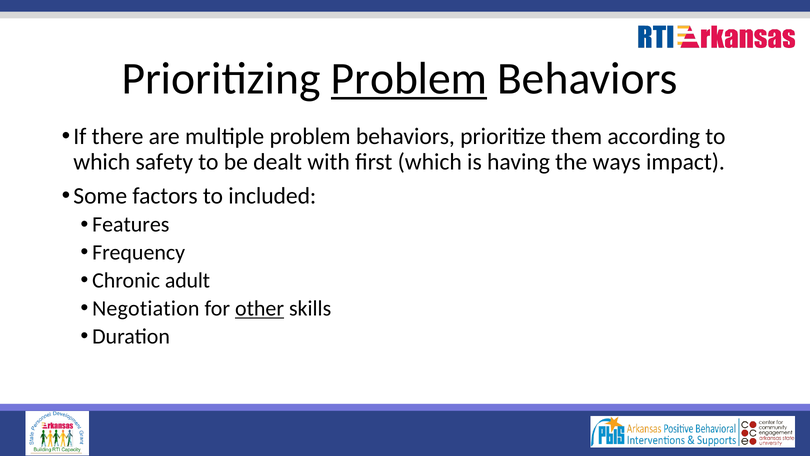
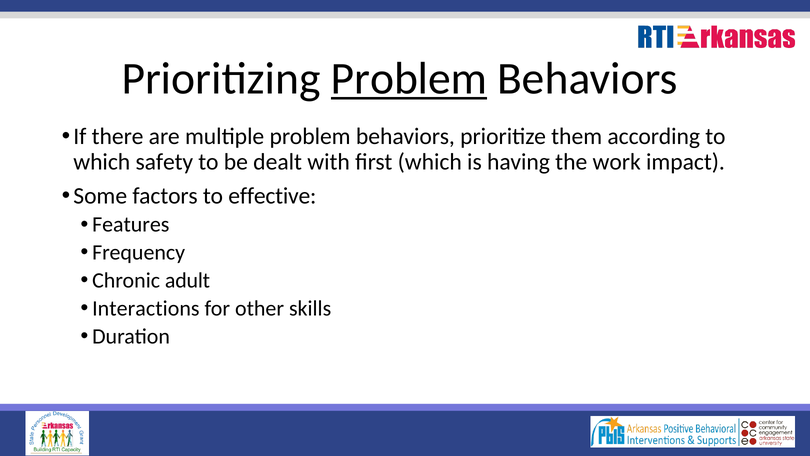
ways: ways -> work
included: included -> effective
Negotiation: Negotiation -> Interactions
other underline: present -> none
